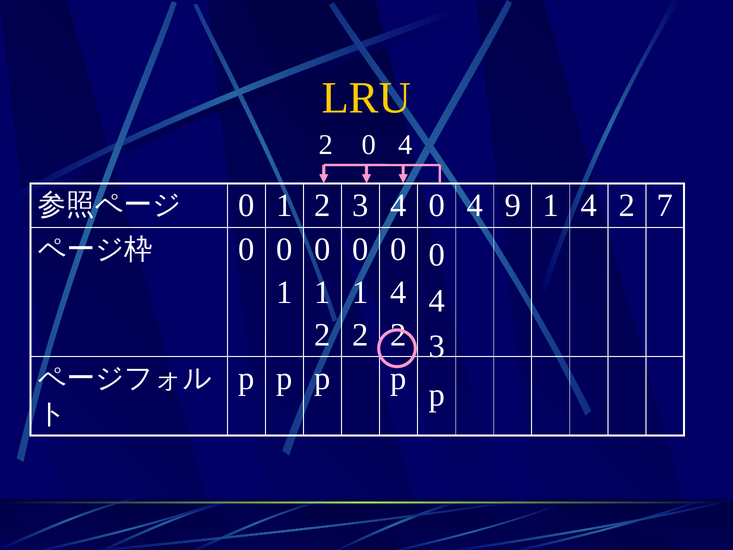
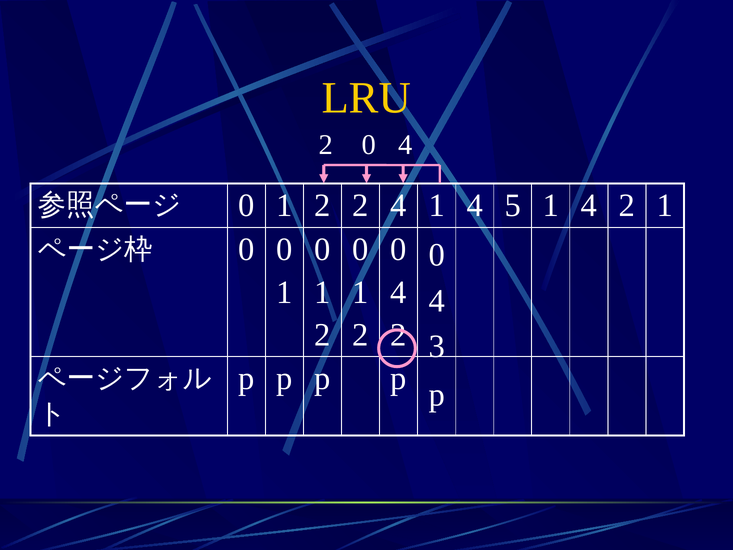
2 3: 3 -> 2
4 0: 0 -> 1
9: 9 -> 5
2 7: 7 -> 1
